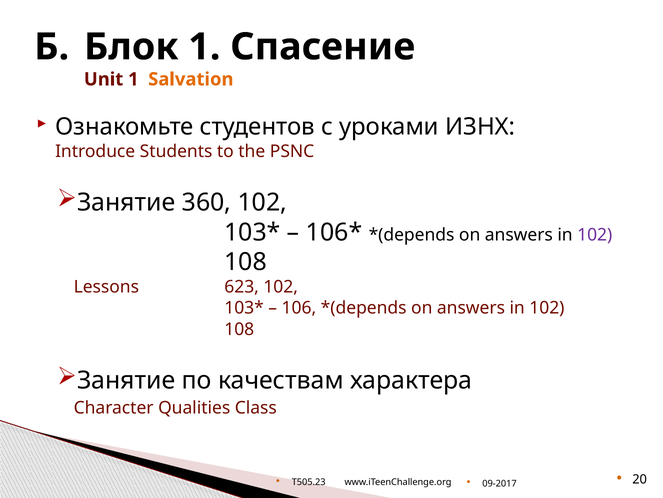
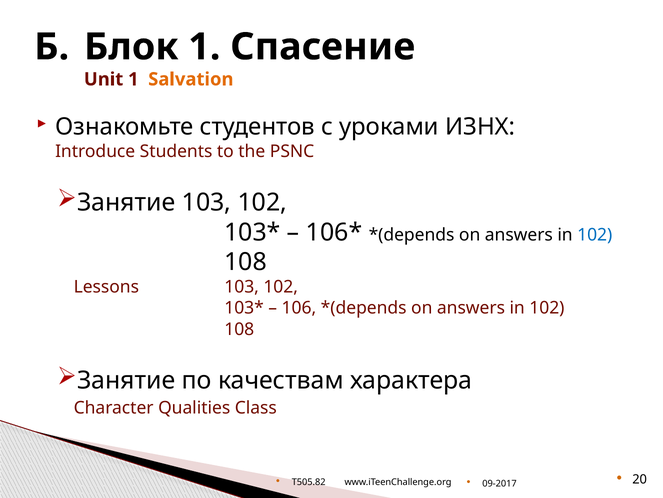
Занятие 360: 360 -> 103
102 at (595, 234) colour: purple -> blue
Lessons 623: 623 -> 103
T505.23: T505.23 -> T505.82
